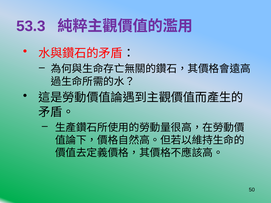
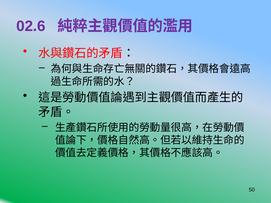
53.3: 53.3 -> 02.6
